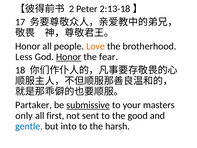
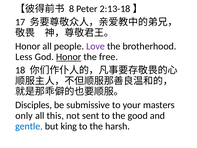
2: 2 -> 8
Love colour: orange -> purple
fear: fear -> free
Partaker: Partaker -> Disciples
submissive underline: present -> none
first: first -> this
into: into -> king
